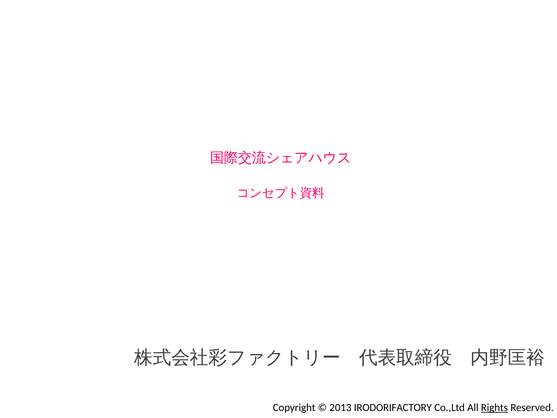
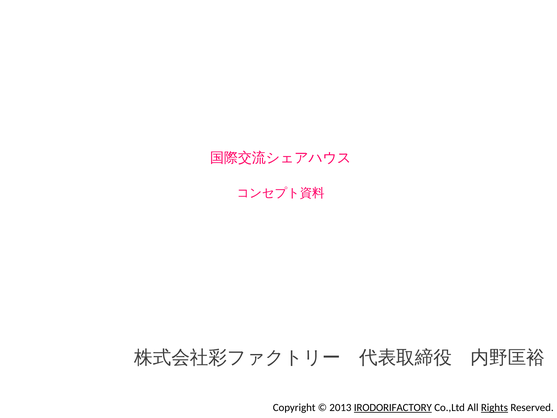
IRODORIFACTORY underline: none -> present
